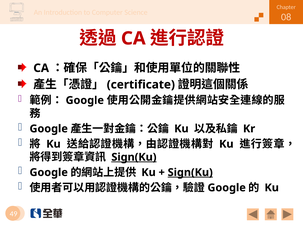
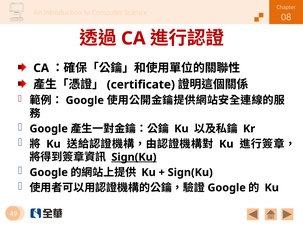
Sign(Ku at (190, 173) underline: present -> none
